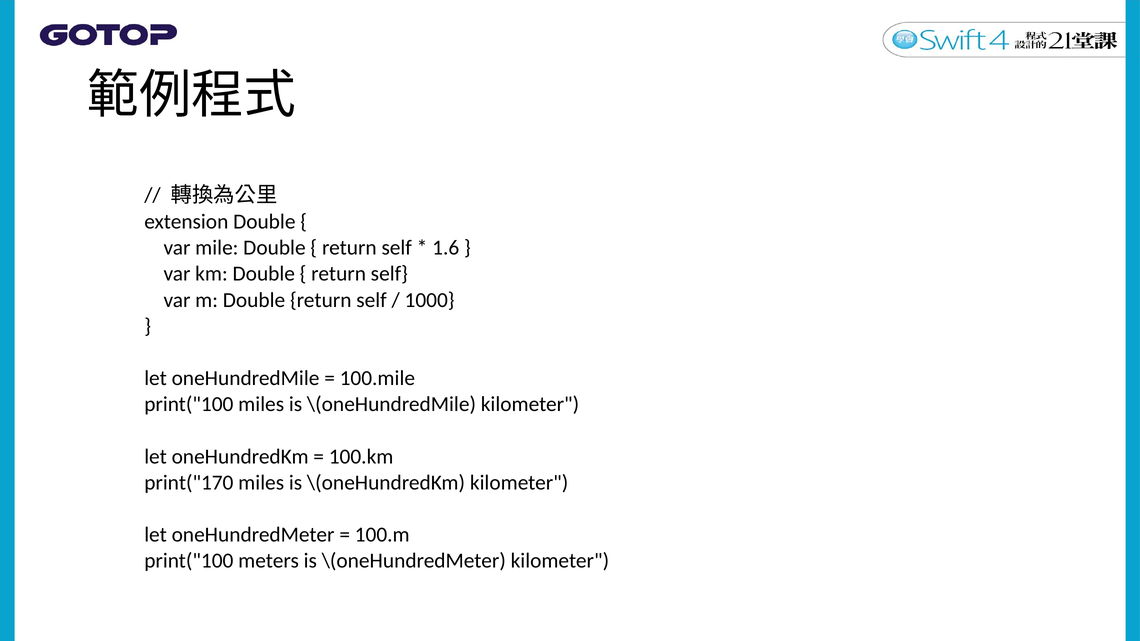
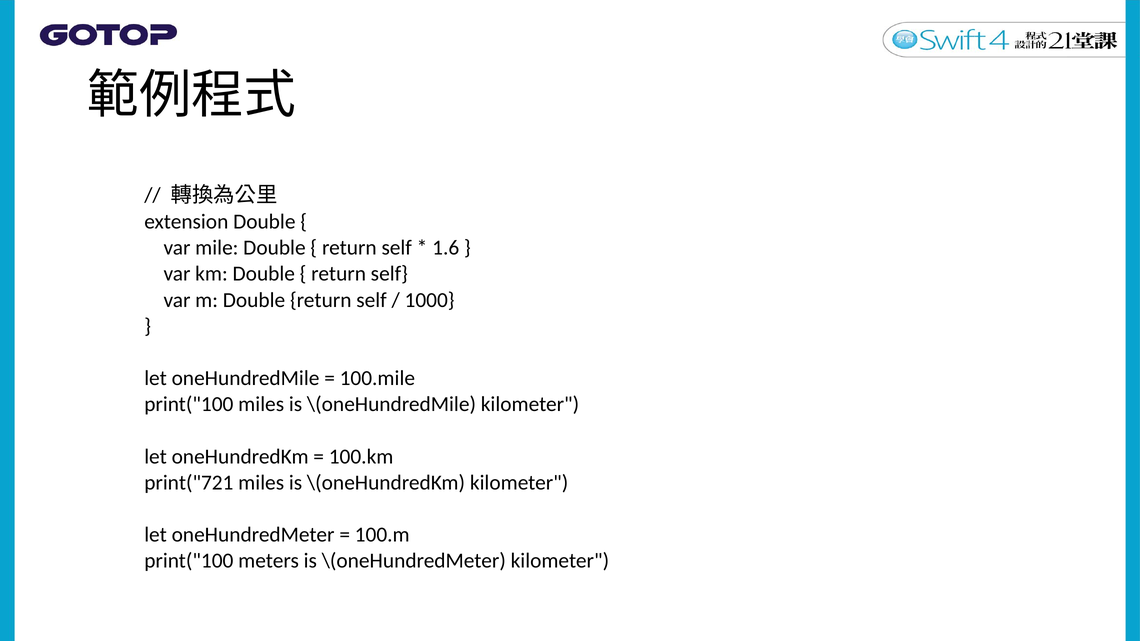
print("170: print("170 -> print("721
